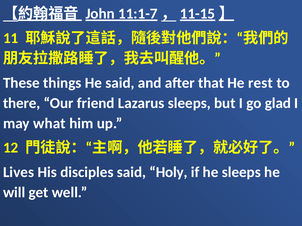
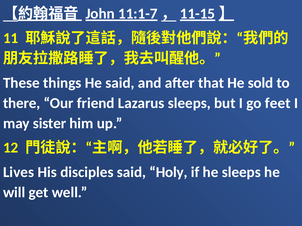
rest: rest -> sold
glad: glad -> feet
what: what -> sister
